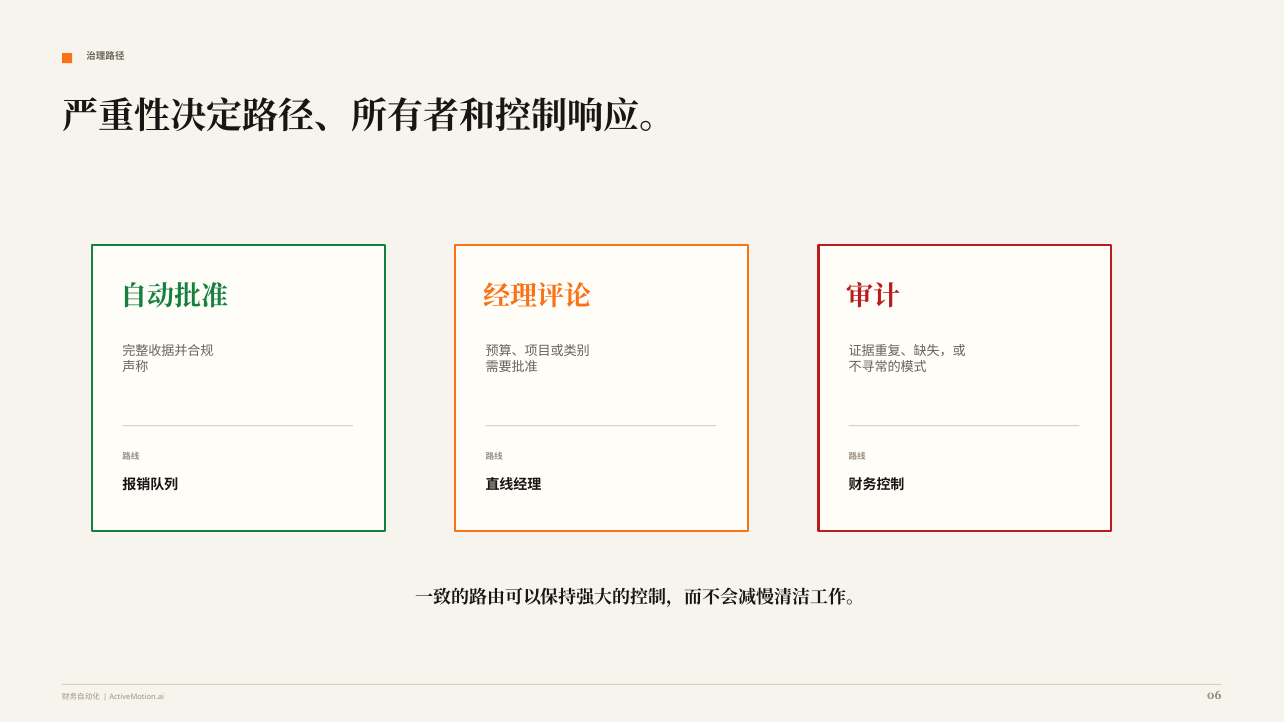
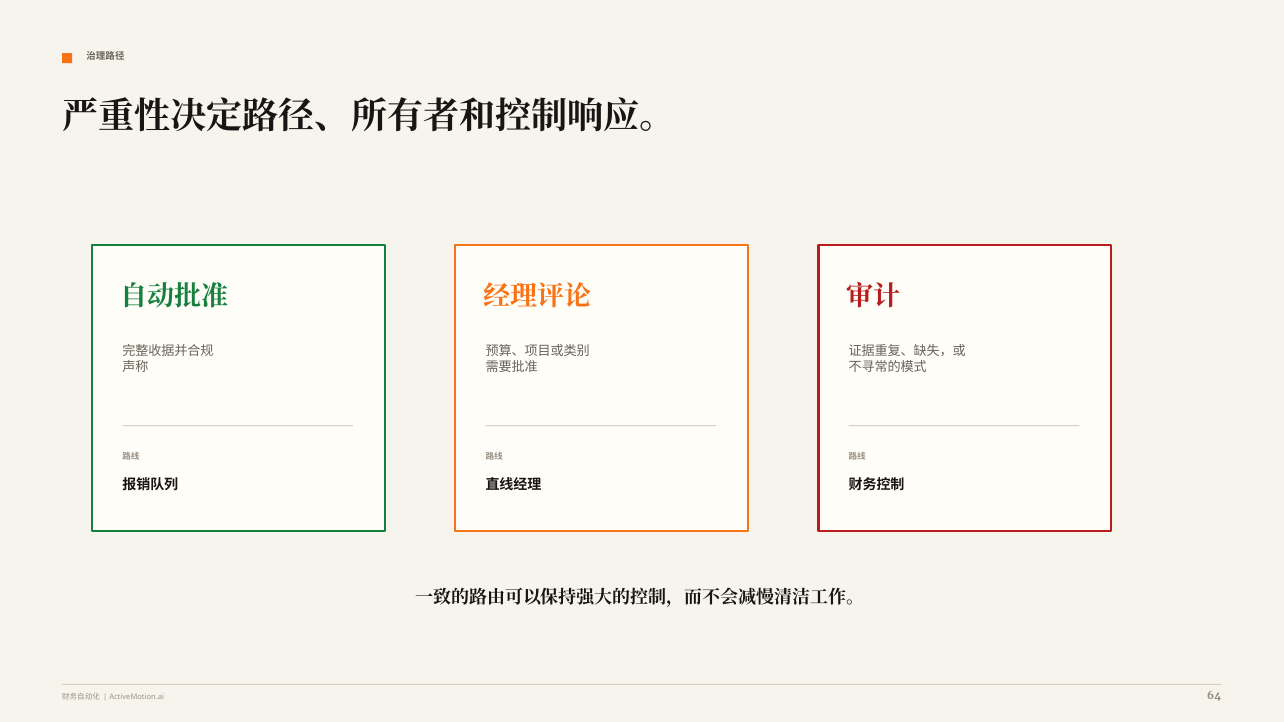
06: 06 -> 64
